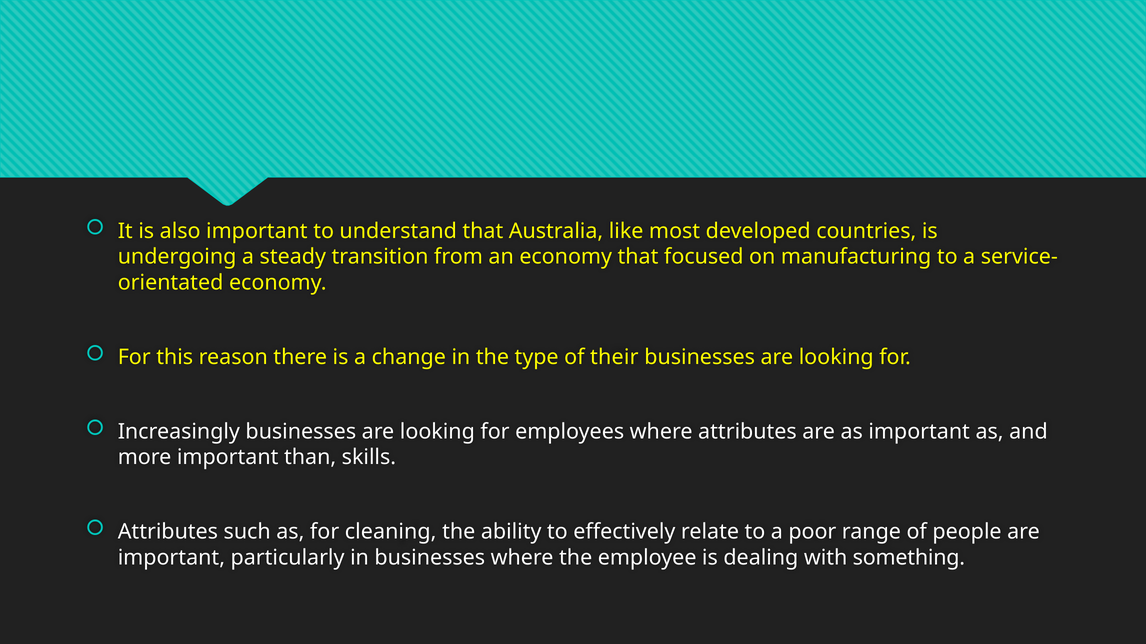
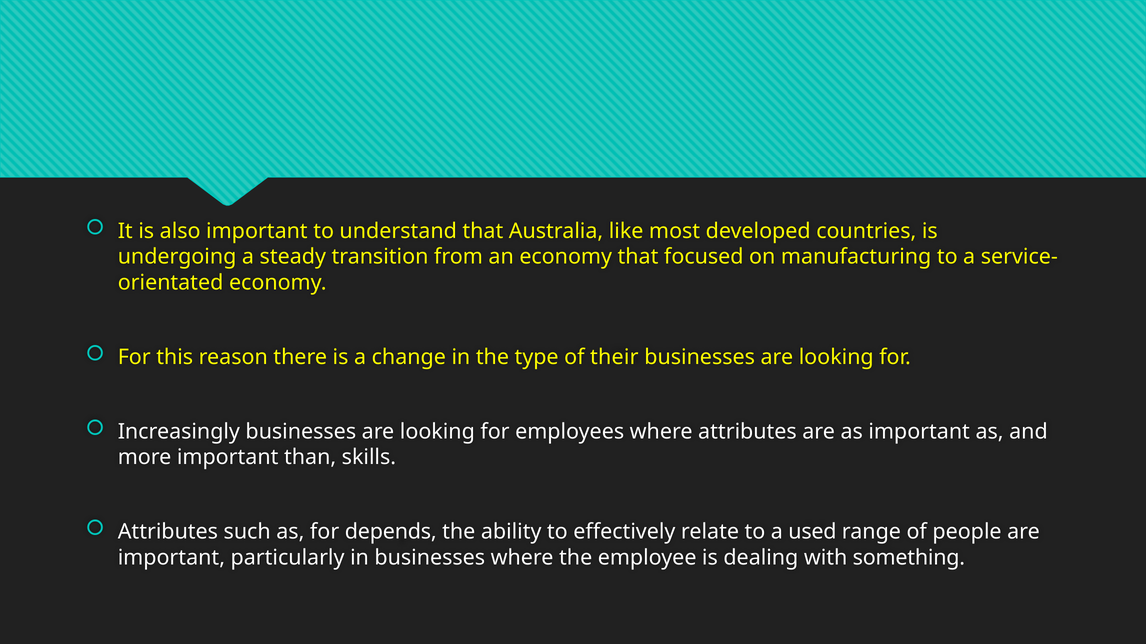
cleaning: cleaning -> depends
poor: poor -> used
